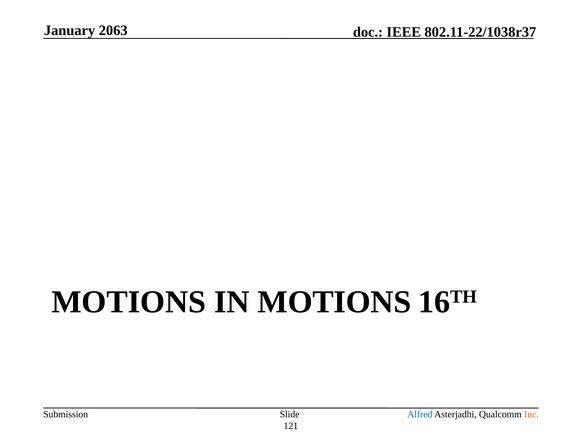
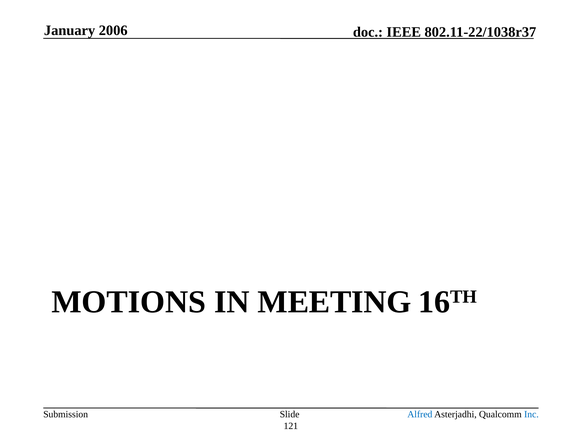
2063: 2063 -> 2006
IN MOTIONS: MOTIONS -> MEETING
Inc colour: orange -> blue
